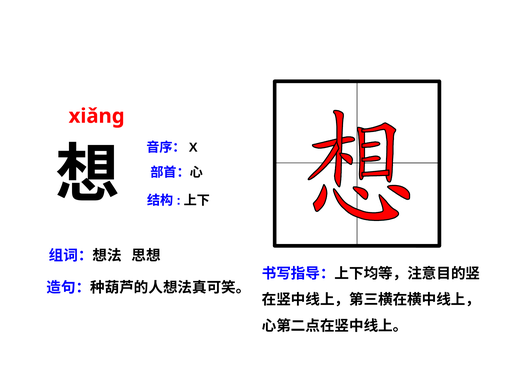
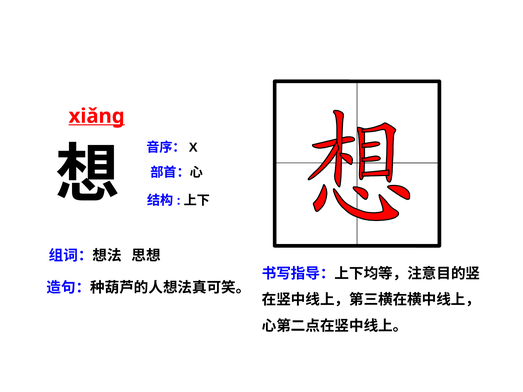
xiǎng underline: none -> present
